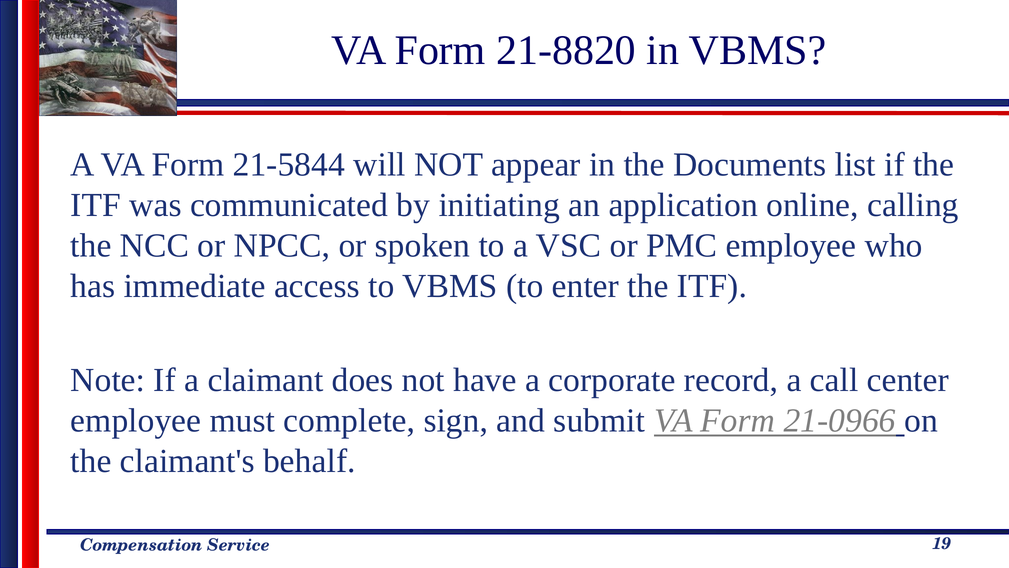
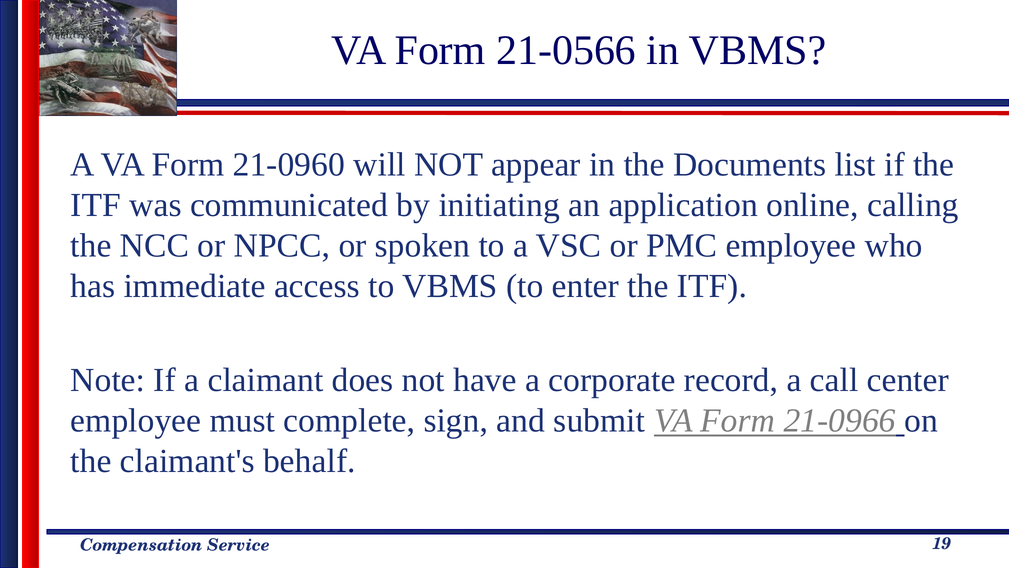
21-8820: 21-8820 -> 21-0566
21-5844: 21-5844 -> 21-0960
